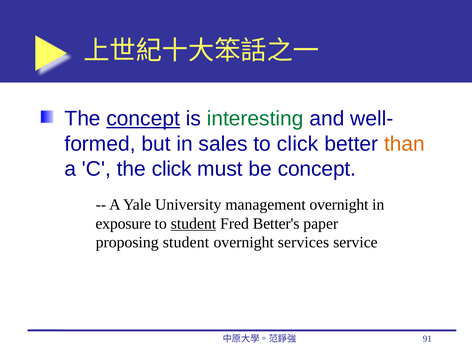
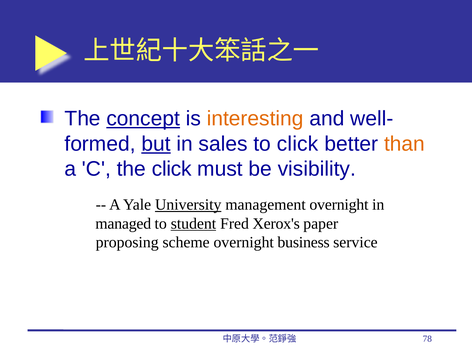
interesting colour: green -> orange
but underline: none -> present
be concept: concept -> visibility
University underline: none -> present
exposure: exposure -> managed
Better's: Better's -> Xerox's
proposing student: student -> scheme
services: services -> business
91: 91 -> 78
